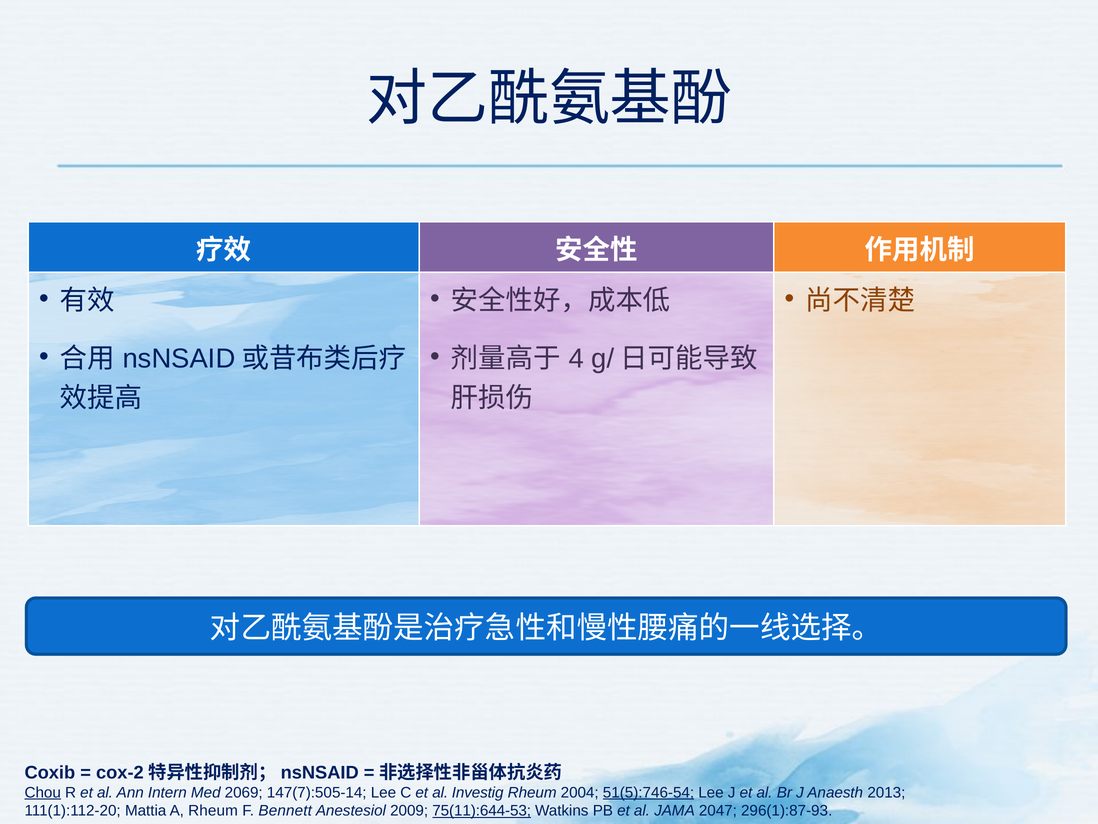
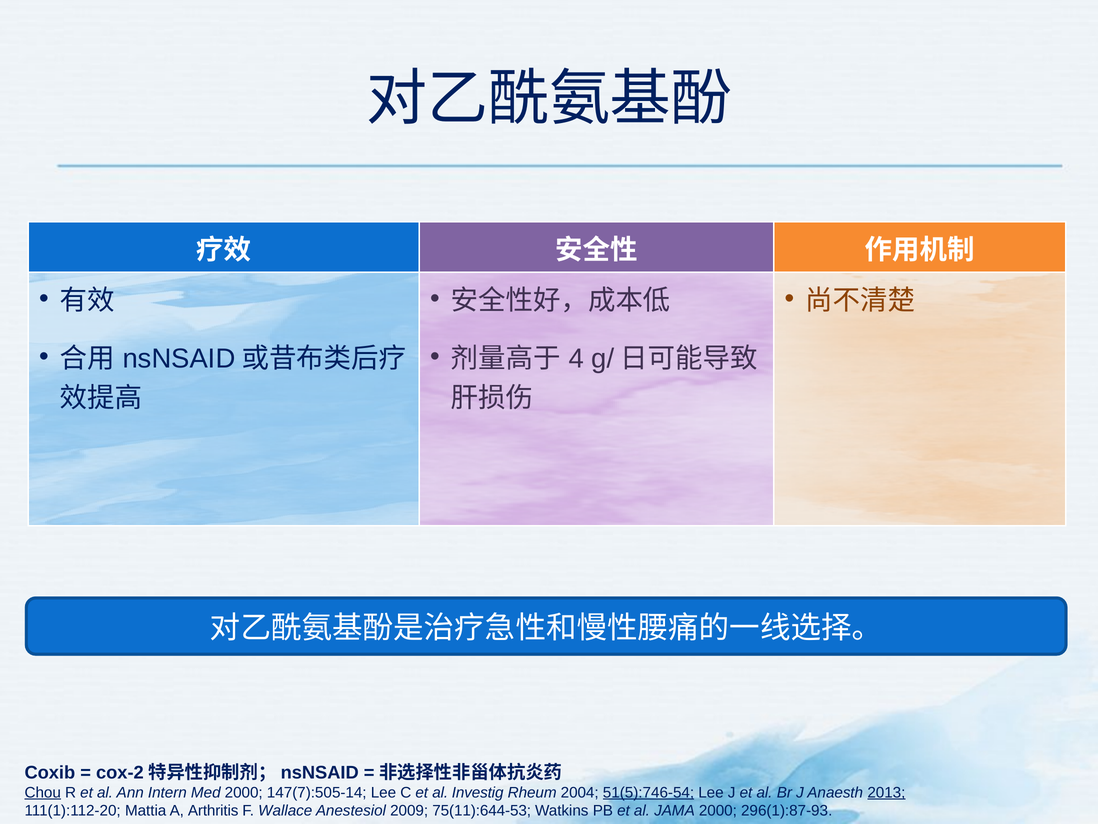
Med 2069: 2069 -> 2000
2013 underline: none -> present
A Rheum: Rheum -> Arthritis
Bennett: Bennett -> Wallace
75(11):644-53 underline: present -> none
JAMA 2047: 2047 -> 2000
